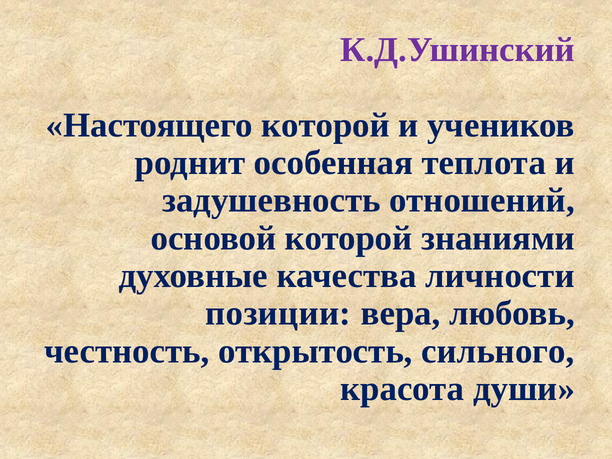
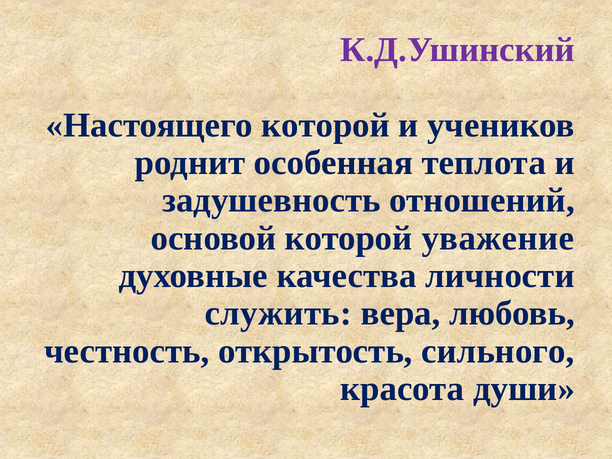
знаниями: знаниями -> уважение
позиции: позиции -> служить
